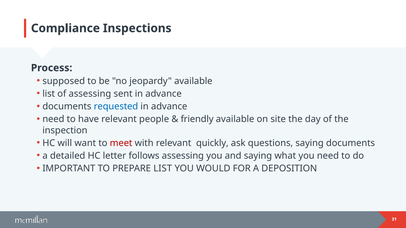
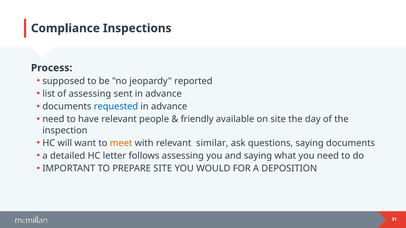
jeopardy available: available -> reported
meet colour: red -> orange
quickly: quickly -> similar
PREPARE LIST: LIST -> SITE
